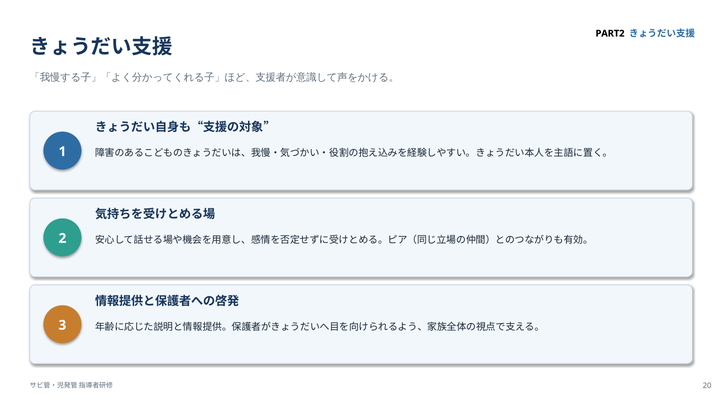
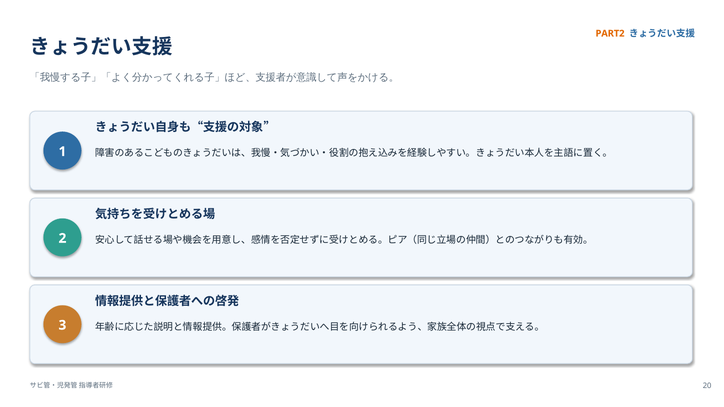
PART2 colour: black -> orange
